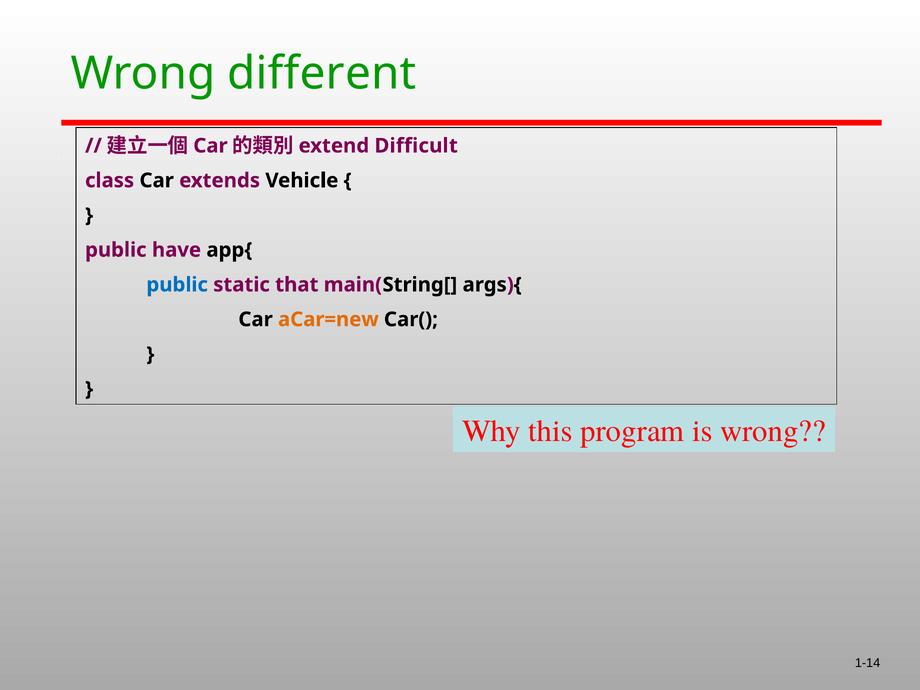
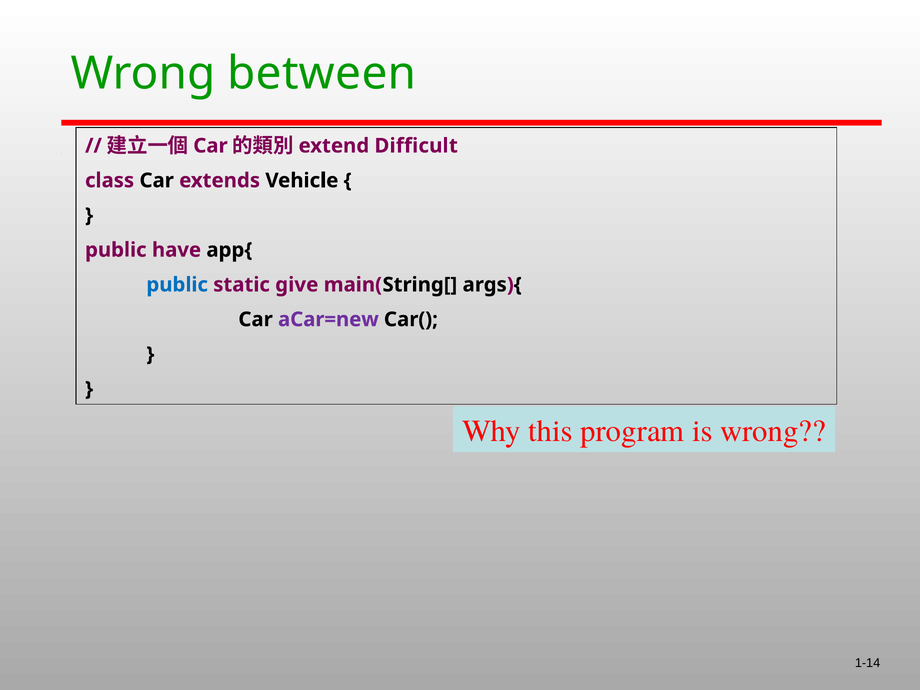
different: different -> between
that: that -> give
aCar=new colour: orange -> purple
